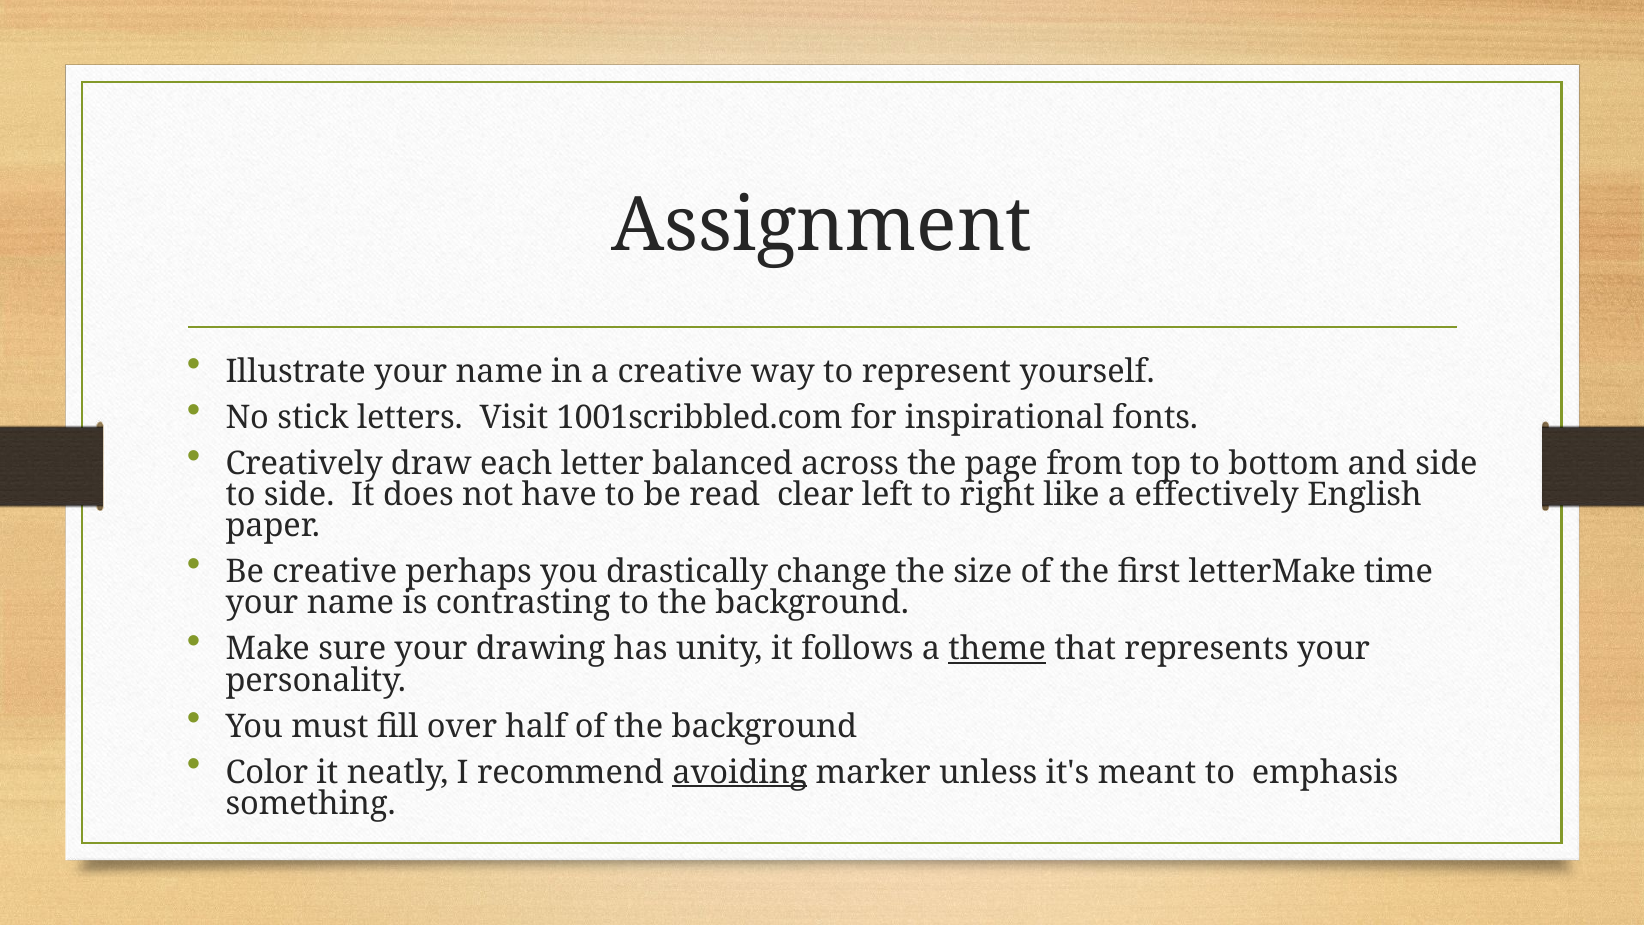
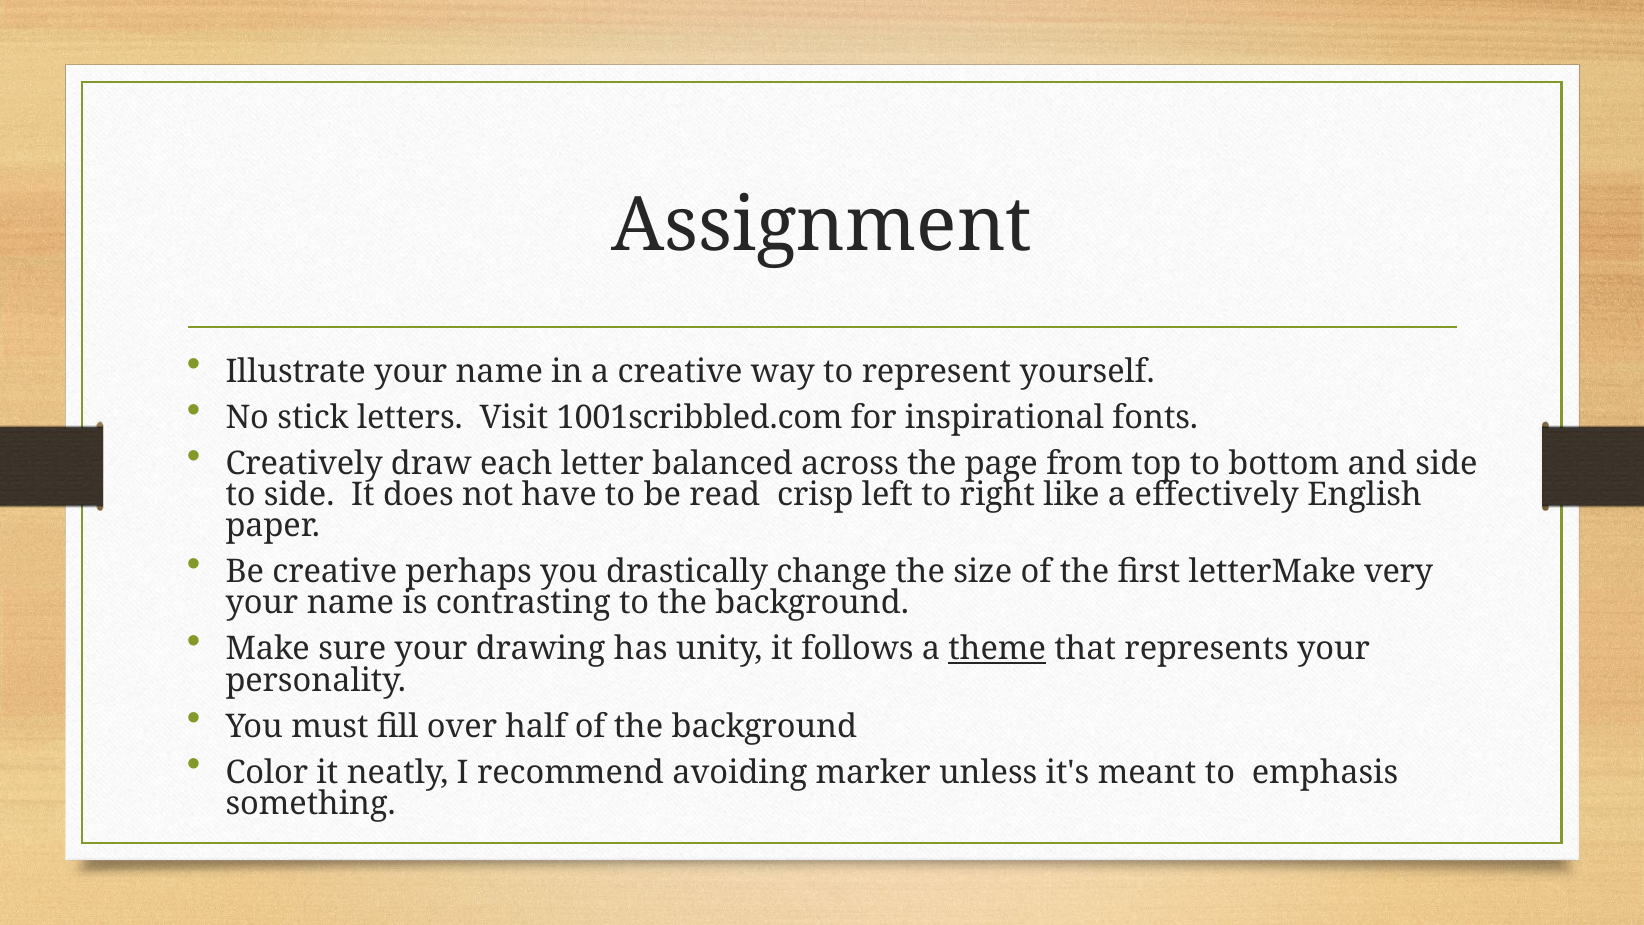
clear: clear -> crisp
time: time -> very
avoiding underline: present -> none
